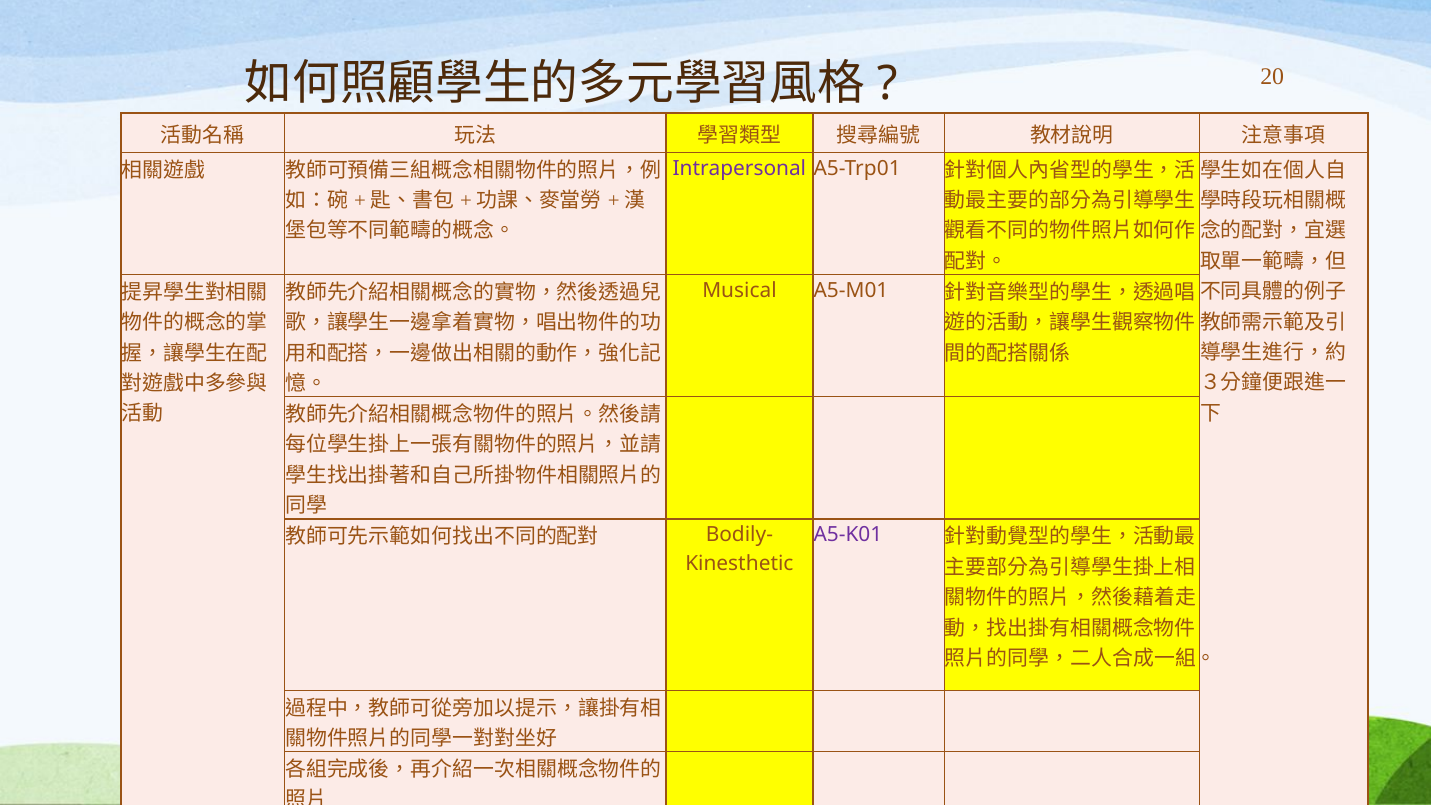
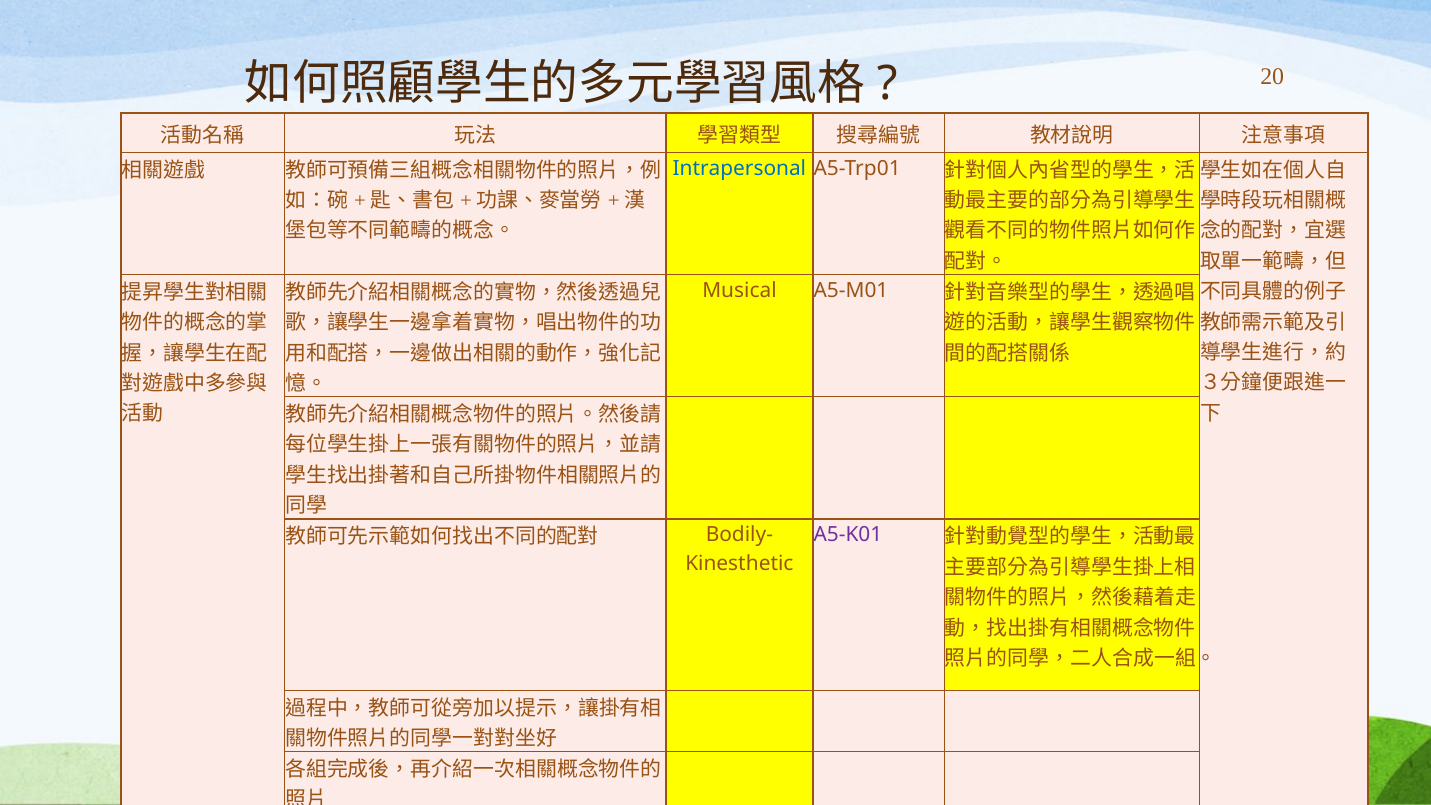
Intrapersonal colour: purple -> blue
